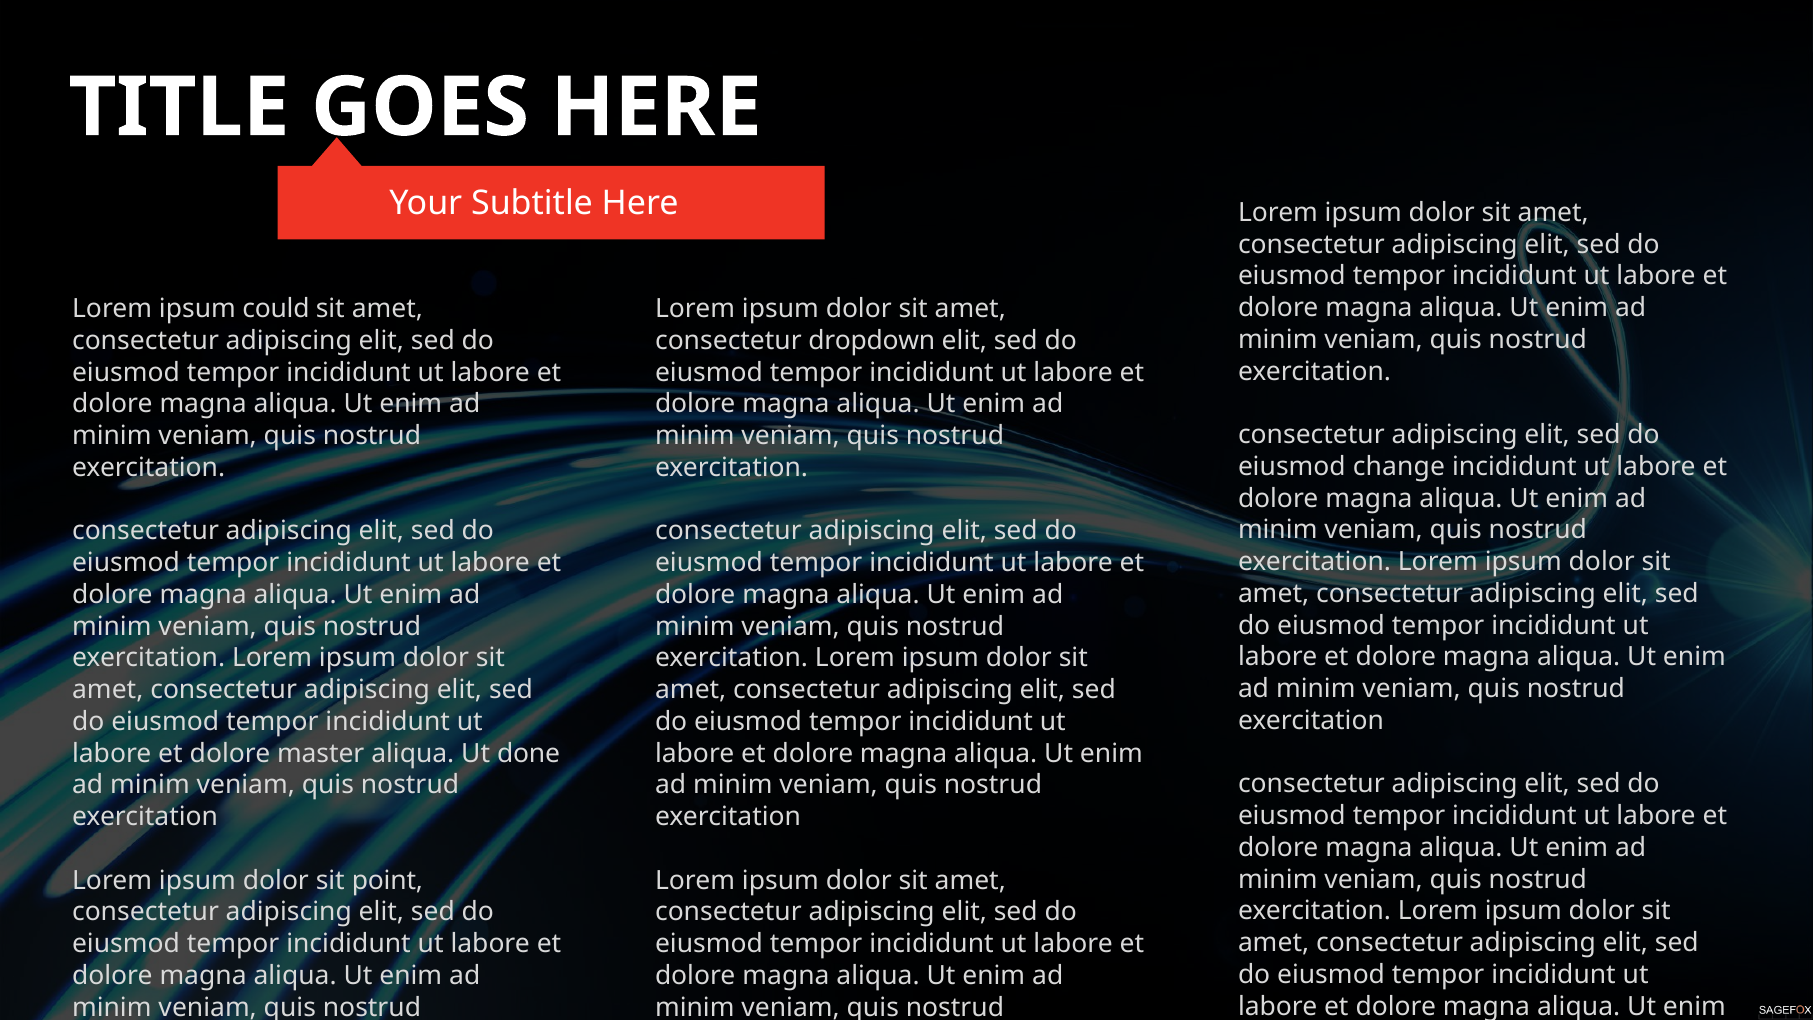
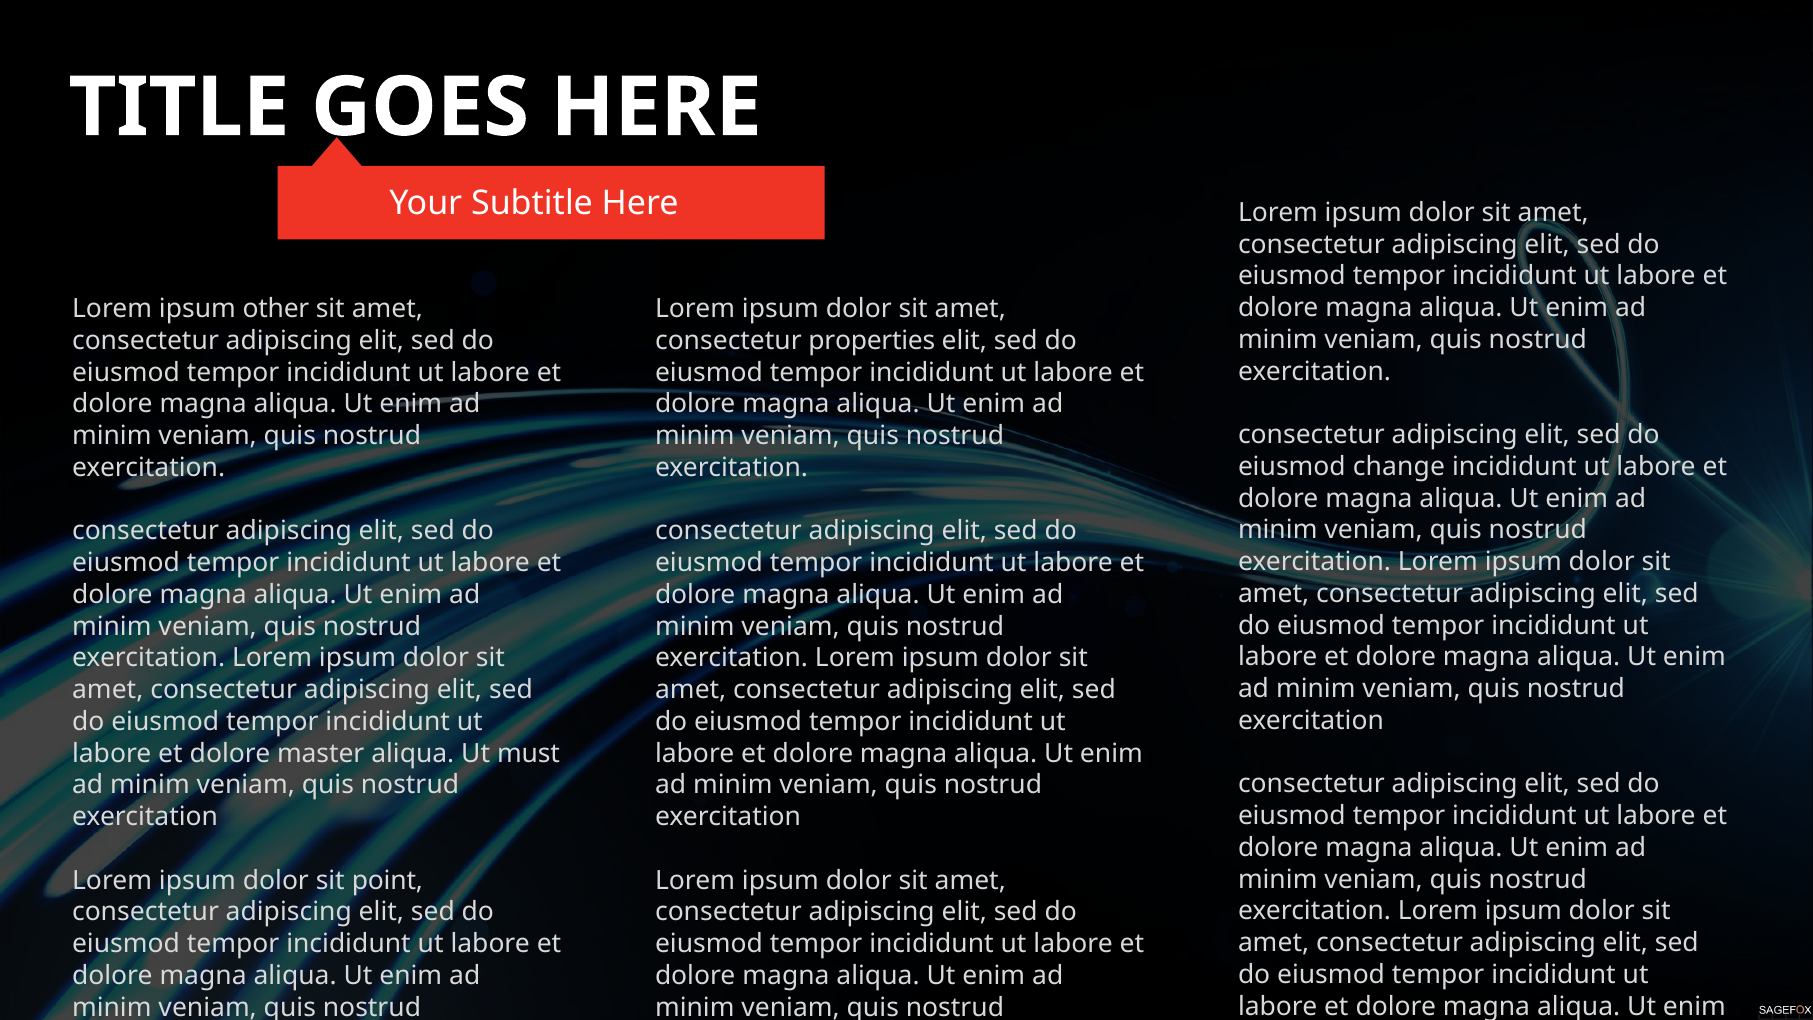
could: could -> other
dropdown: dropdown -> properties
done: done -> must
